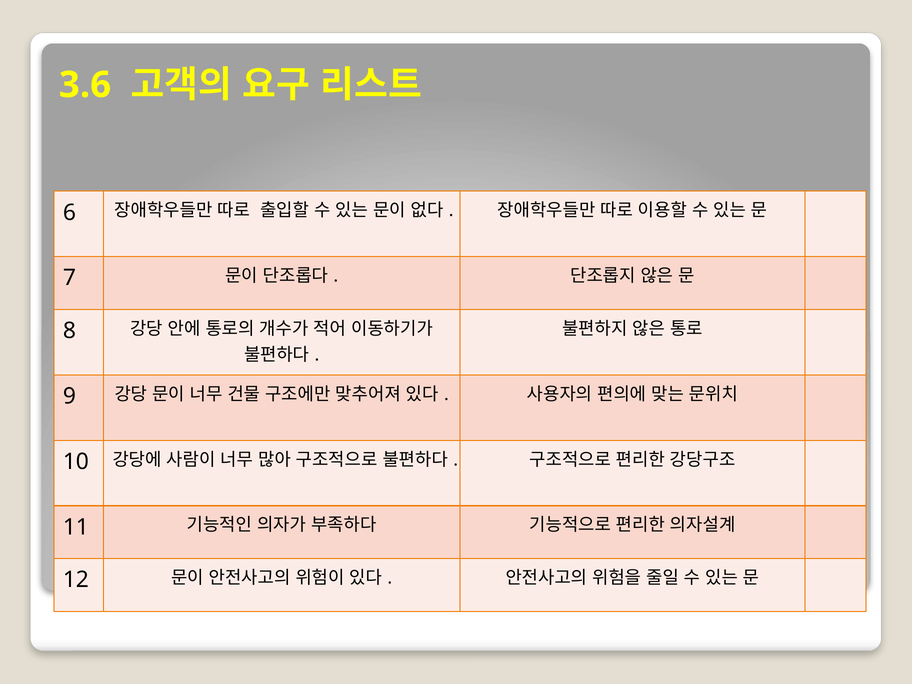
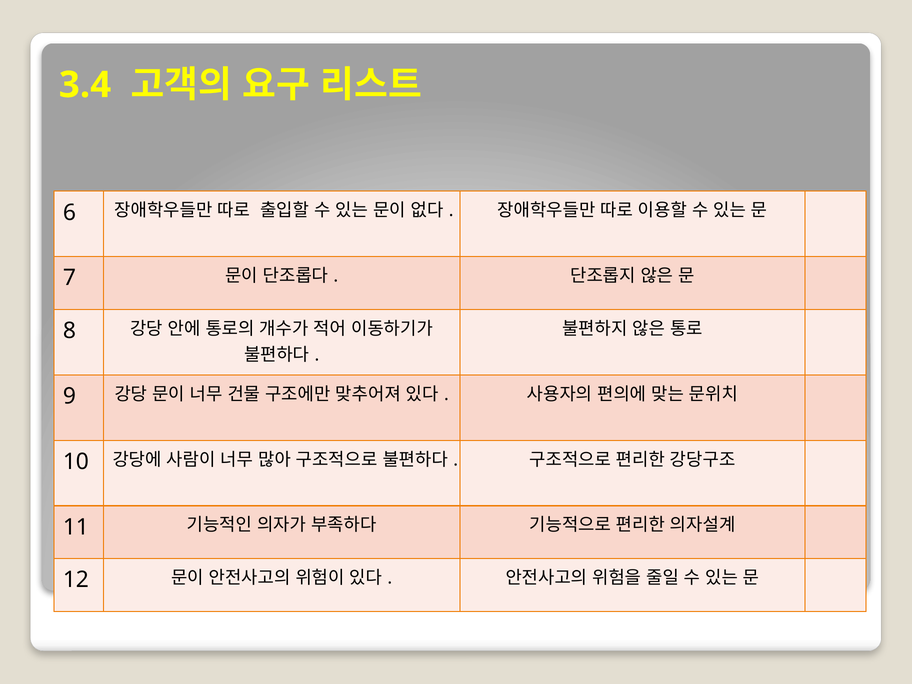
3.6: 3.6 -> 3.4
